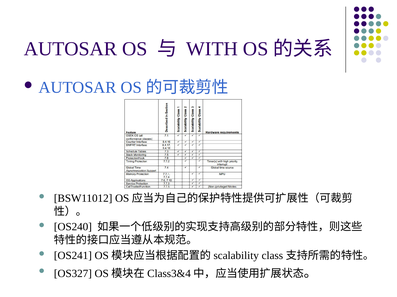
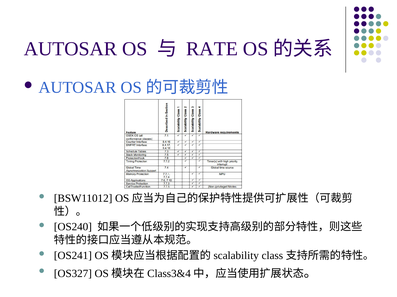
WITH: WITH -> RATE
